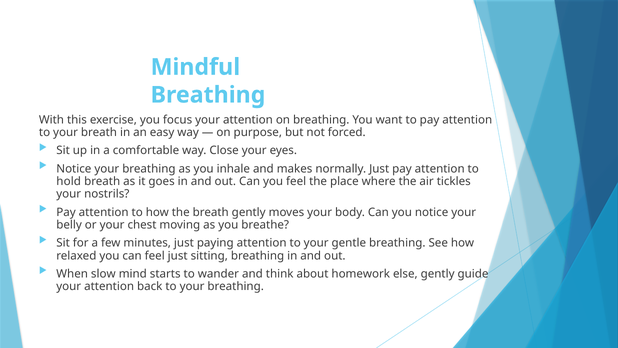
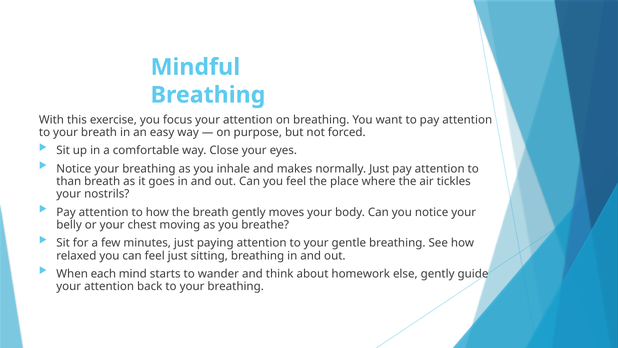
hold: hold -> than
slow: slow -> each
